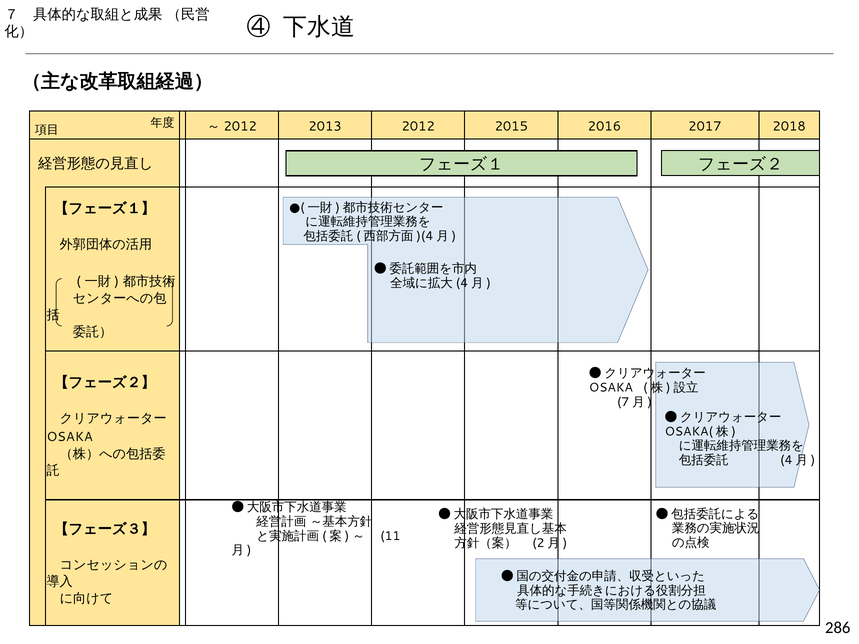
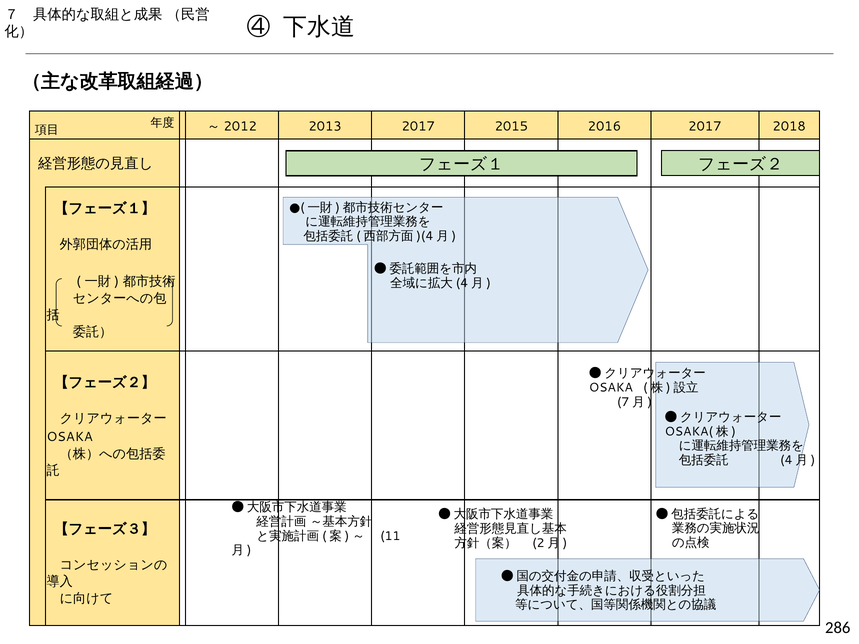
2013 2012: 2012 -> 2017
